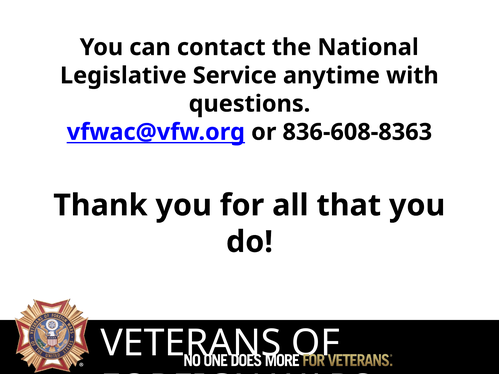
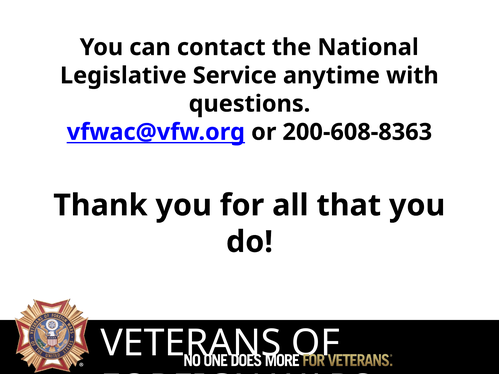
836-608-8363: 836-608-8363 -> 200-608-8363
